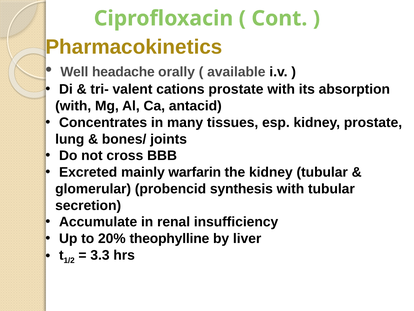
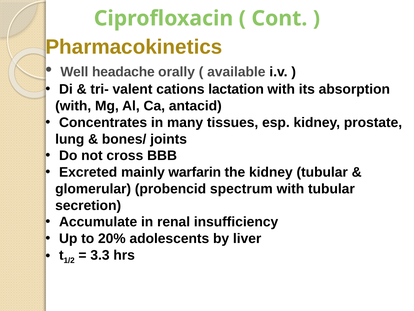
cations prostate: prostate -> lactation
synthesis: synthesis -> spectrum
theophylline: theophylline -> adolescents
